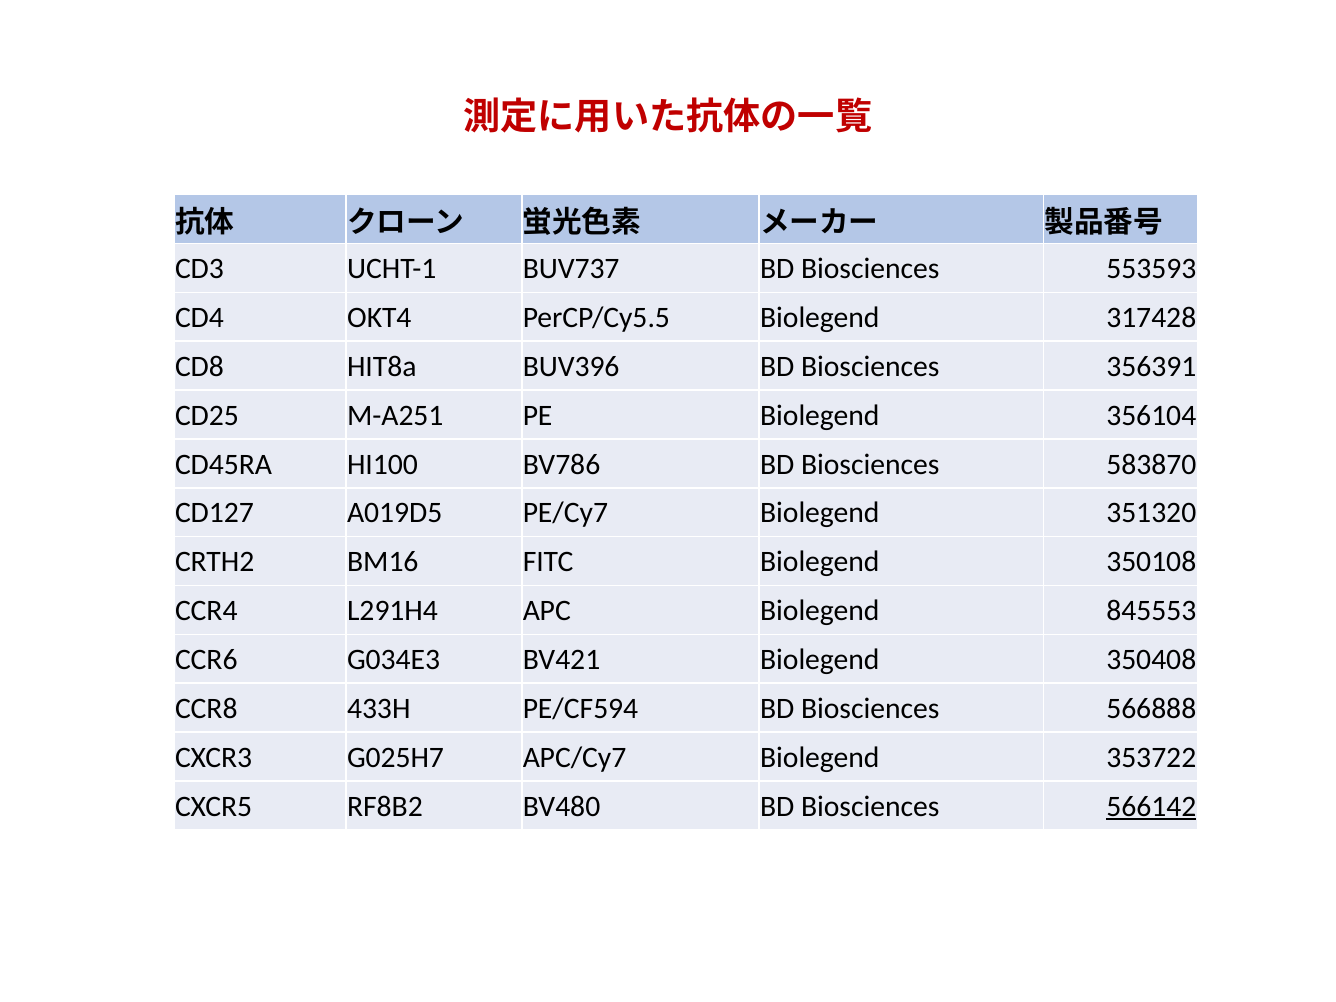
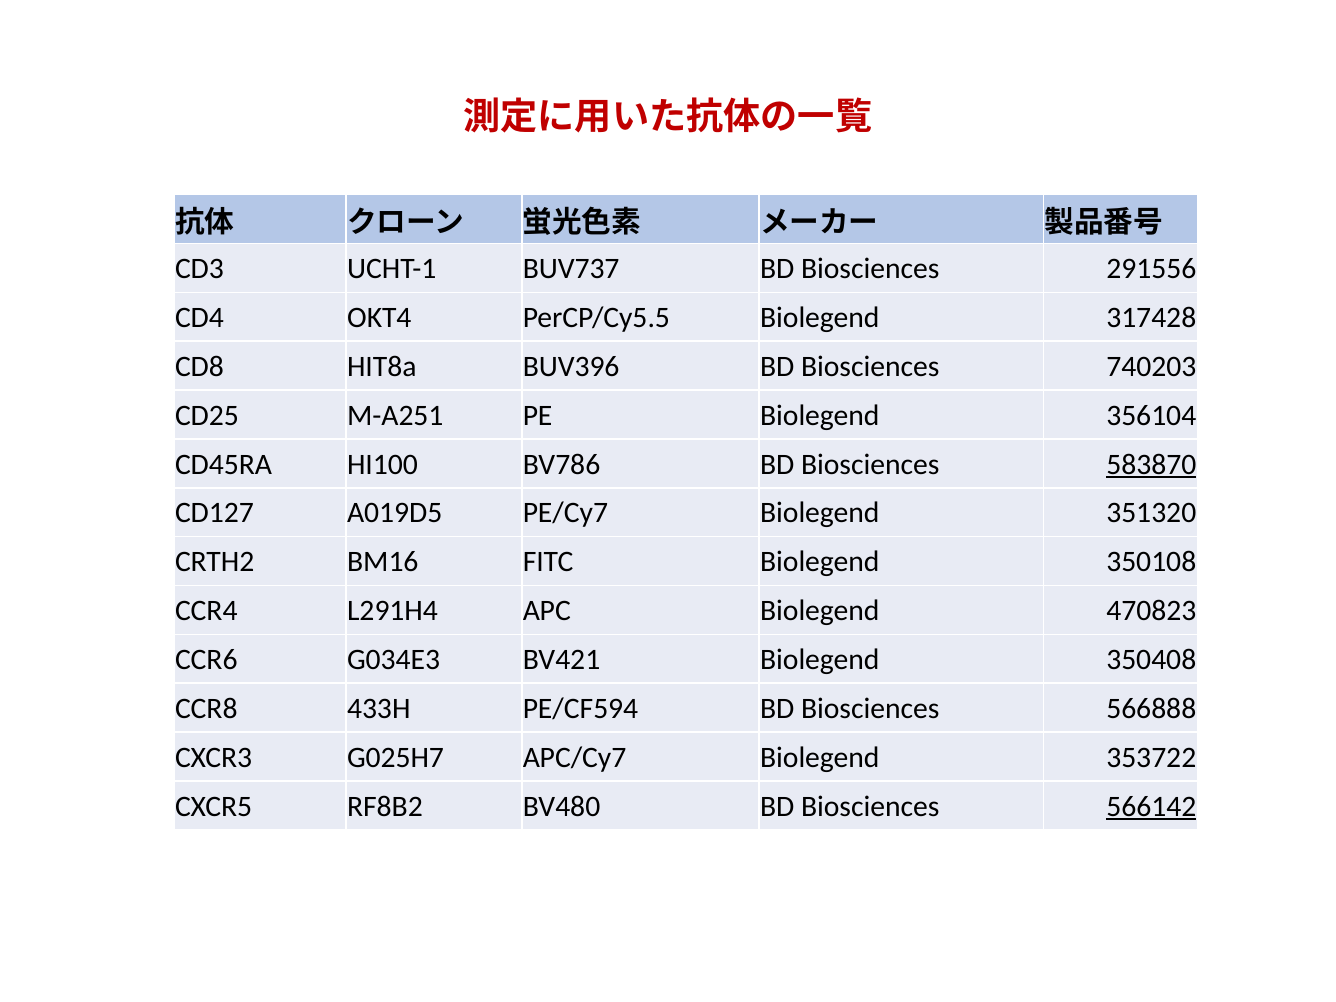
553593: 553593 -> 291556
356391: 356391 -> 740203
583870 underline: none -> present
845553: 845553 -> 470823
